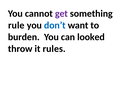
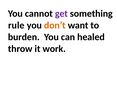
don’t colour: blue -> orange
looked: looked -> healed
rules: rules -> work
